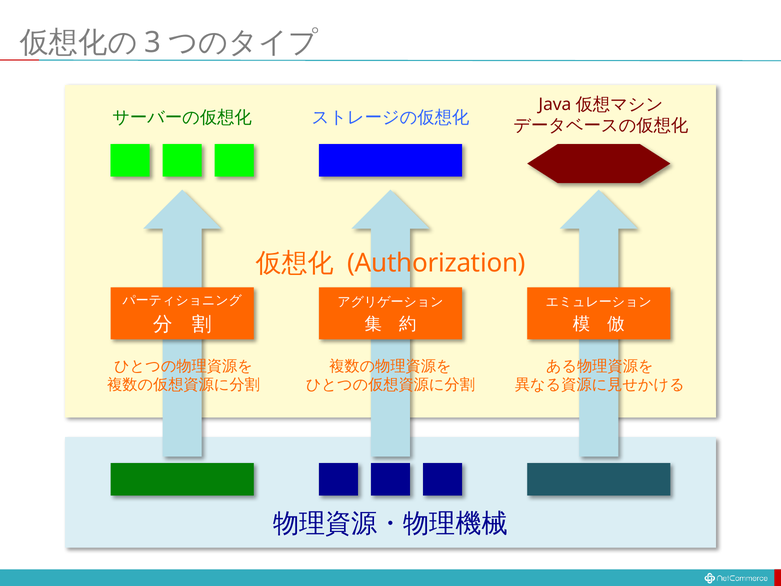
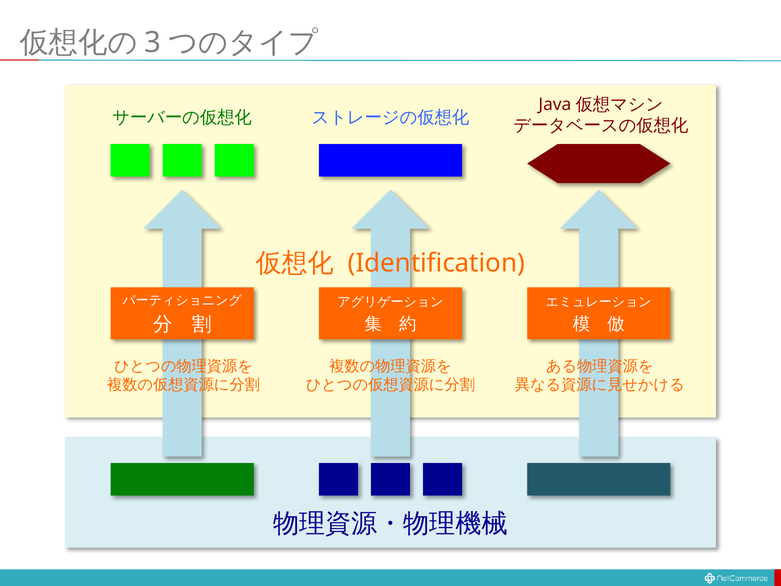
Authorization: Authorization -> Identification
